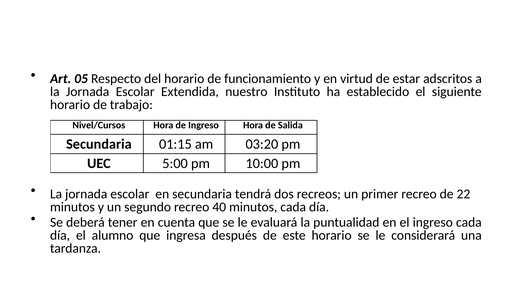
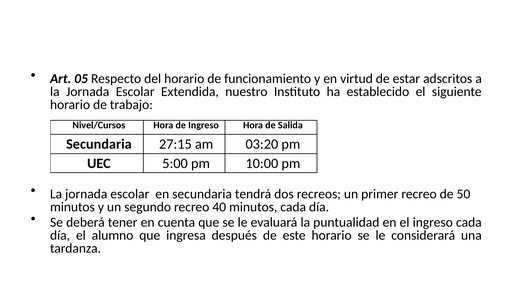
01:15: 01:15 -> 27:15
22: 22 -> 50
